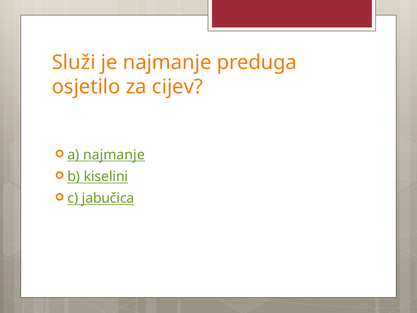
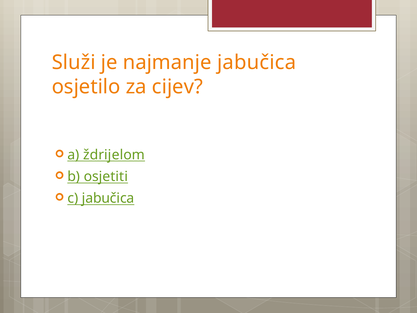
najmanje preduga: preduga -> jabučica
a najmanje: najmanje -> ždrijelom
kiselini: kiselini -> osjetiti
